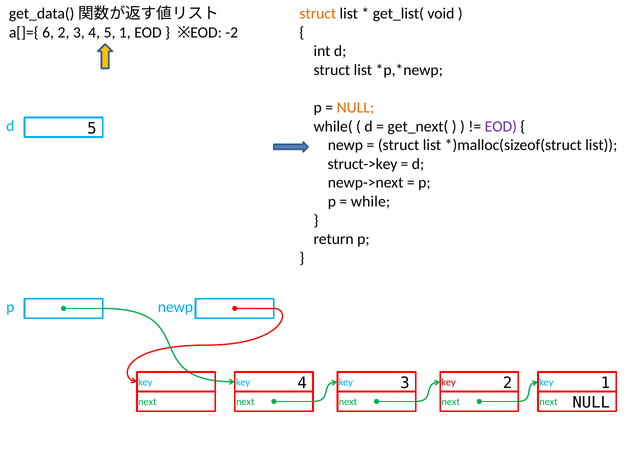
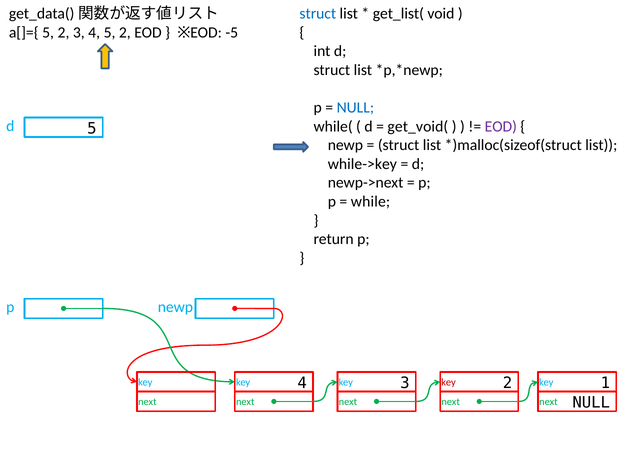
struct at (318, 14) colour: orange -> blue
a[]={ 6: 6 -> 5
4 5 1: 1 -> 2
-2: -2 -> -5
NULL at (355, 107) colour: orange -> blue
get_next(: get_next( -> get_void(
struct->key: struct->key -> while->key
